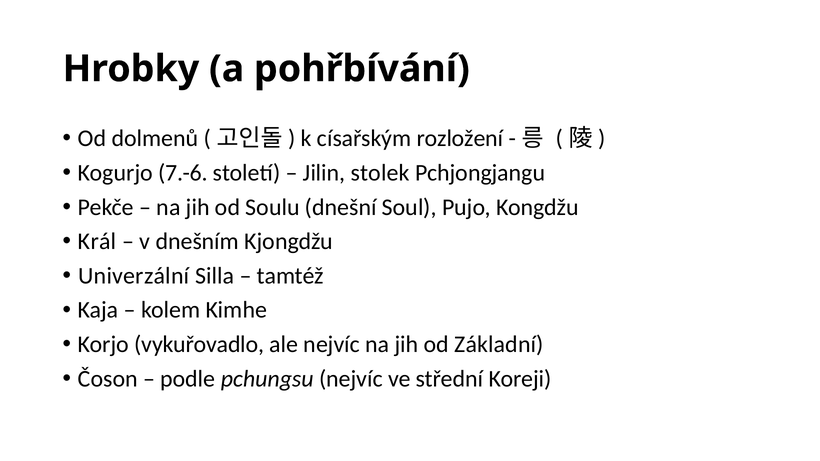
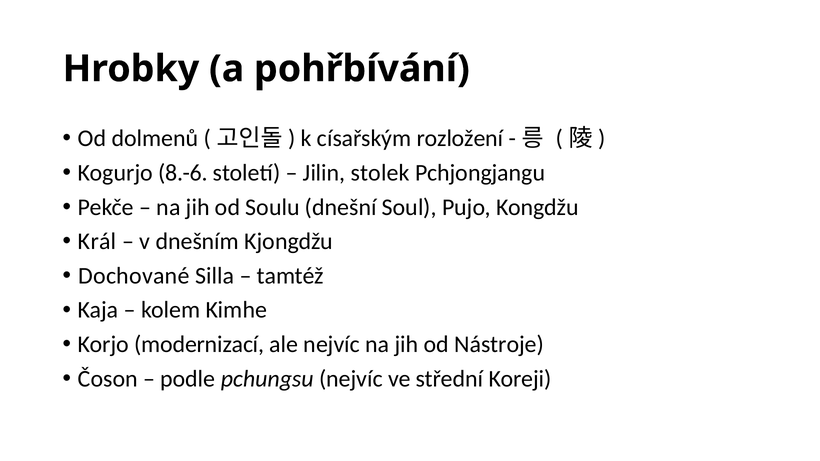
7.-6: 7.-6 -> 8.-6
Univerzální: Univerzální -> Dochované
vykuřovadlo: vykuřovadlo -> modernizací
Základní: Základní -> Nástroje
